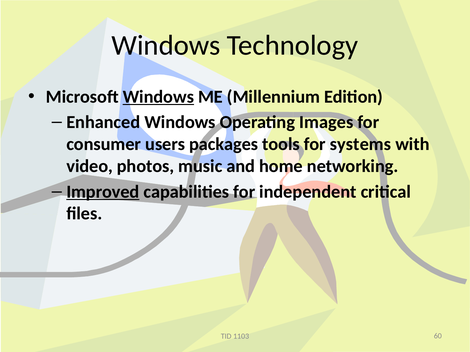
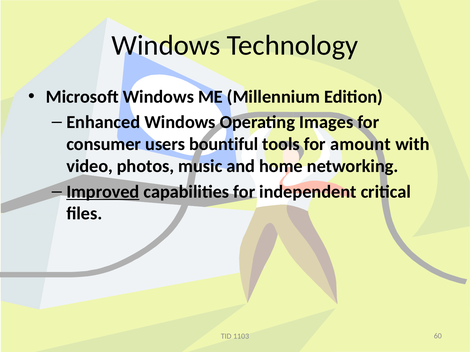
Windows at (158, 97) underline: present -> none
packages: packages -> bountiful
systems: systems -> amount
